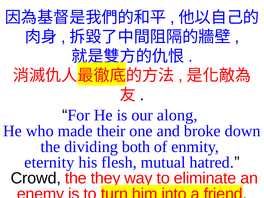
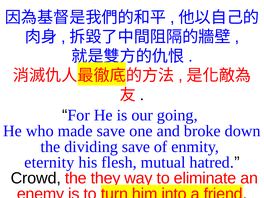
along: along -> going
made their: their -> save
dividing both: both -> save
